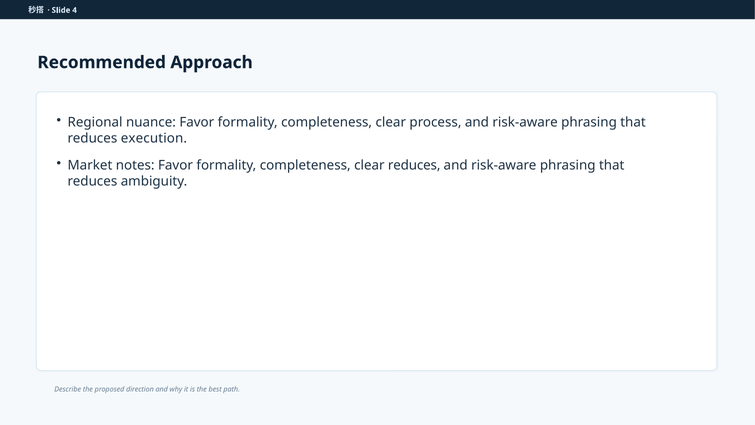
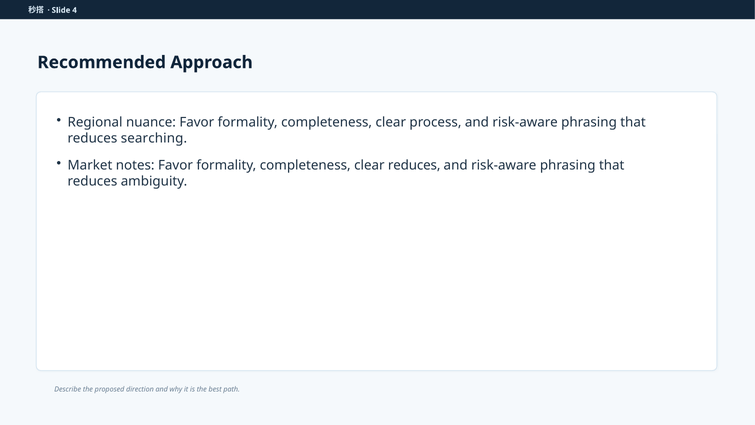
execution: execution -> searching
